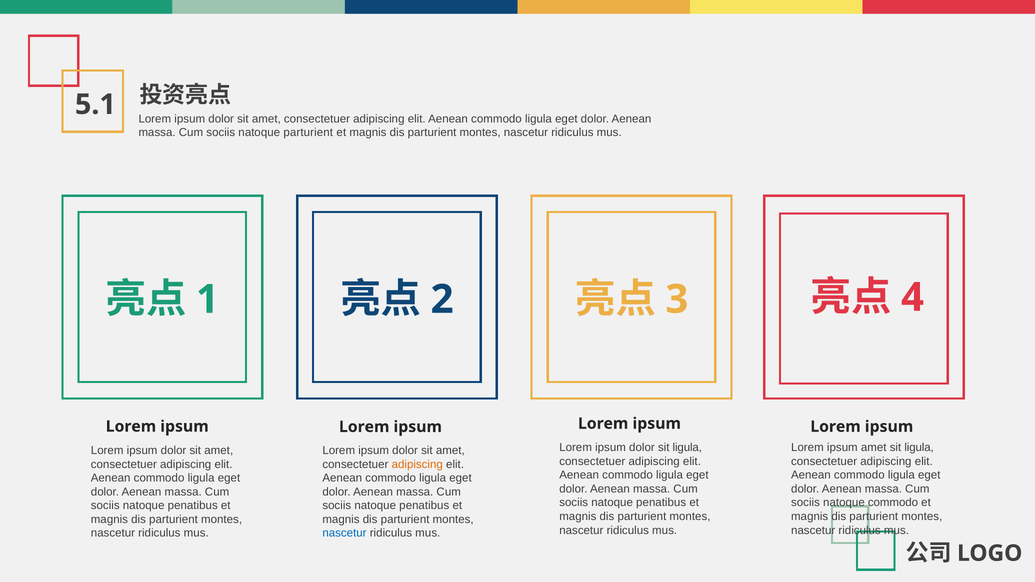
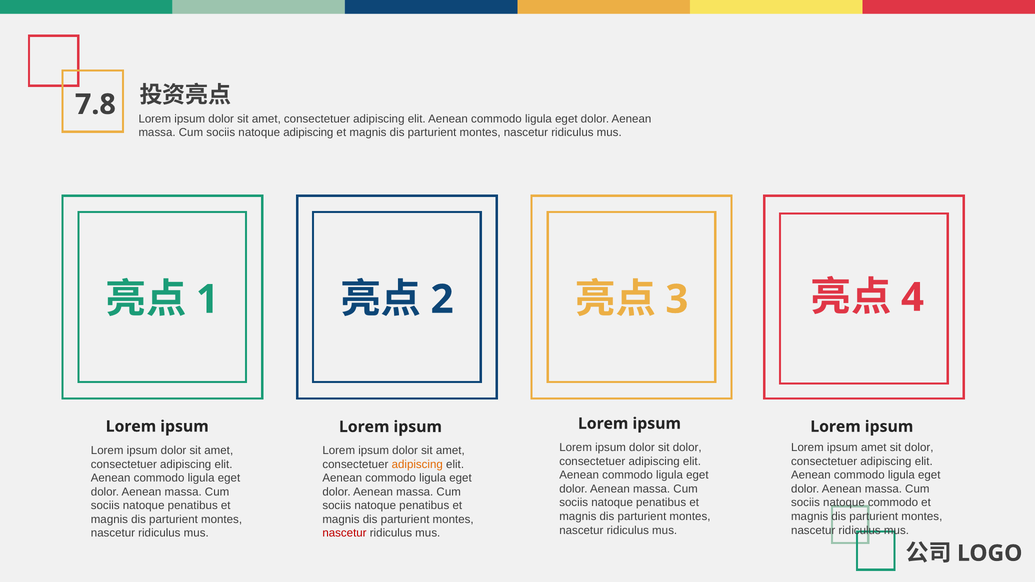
5.1: 5.1 -> 7.8
natoque parturient: parturient -> adipiscing
dolor sit ligula: ligula -> dolor
ligula at (919, 448): ligula -> dolor
nascetur at (345, 533) colour: blue -> red
